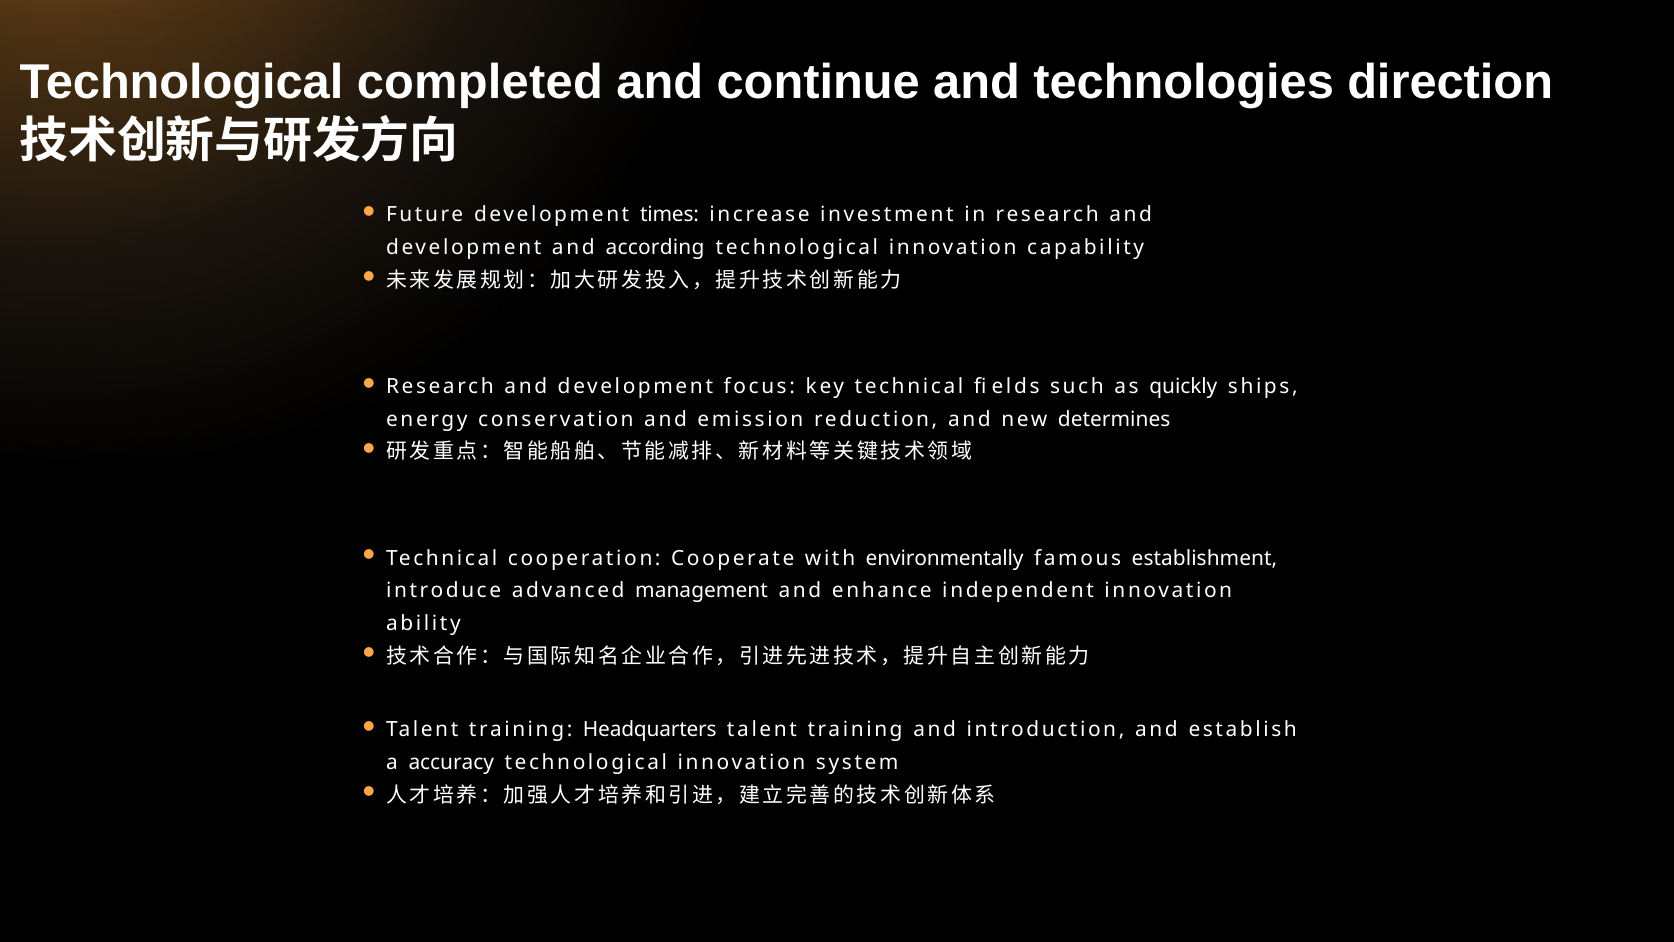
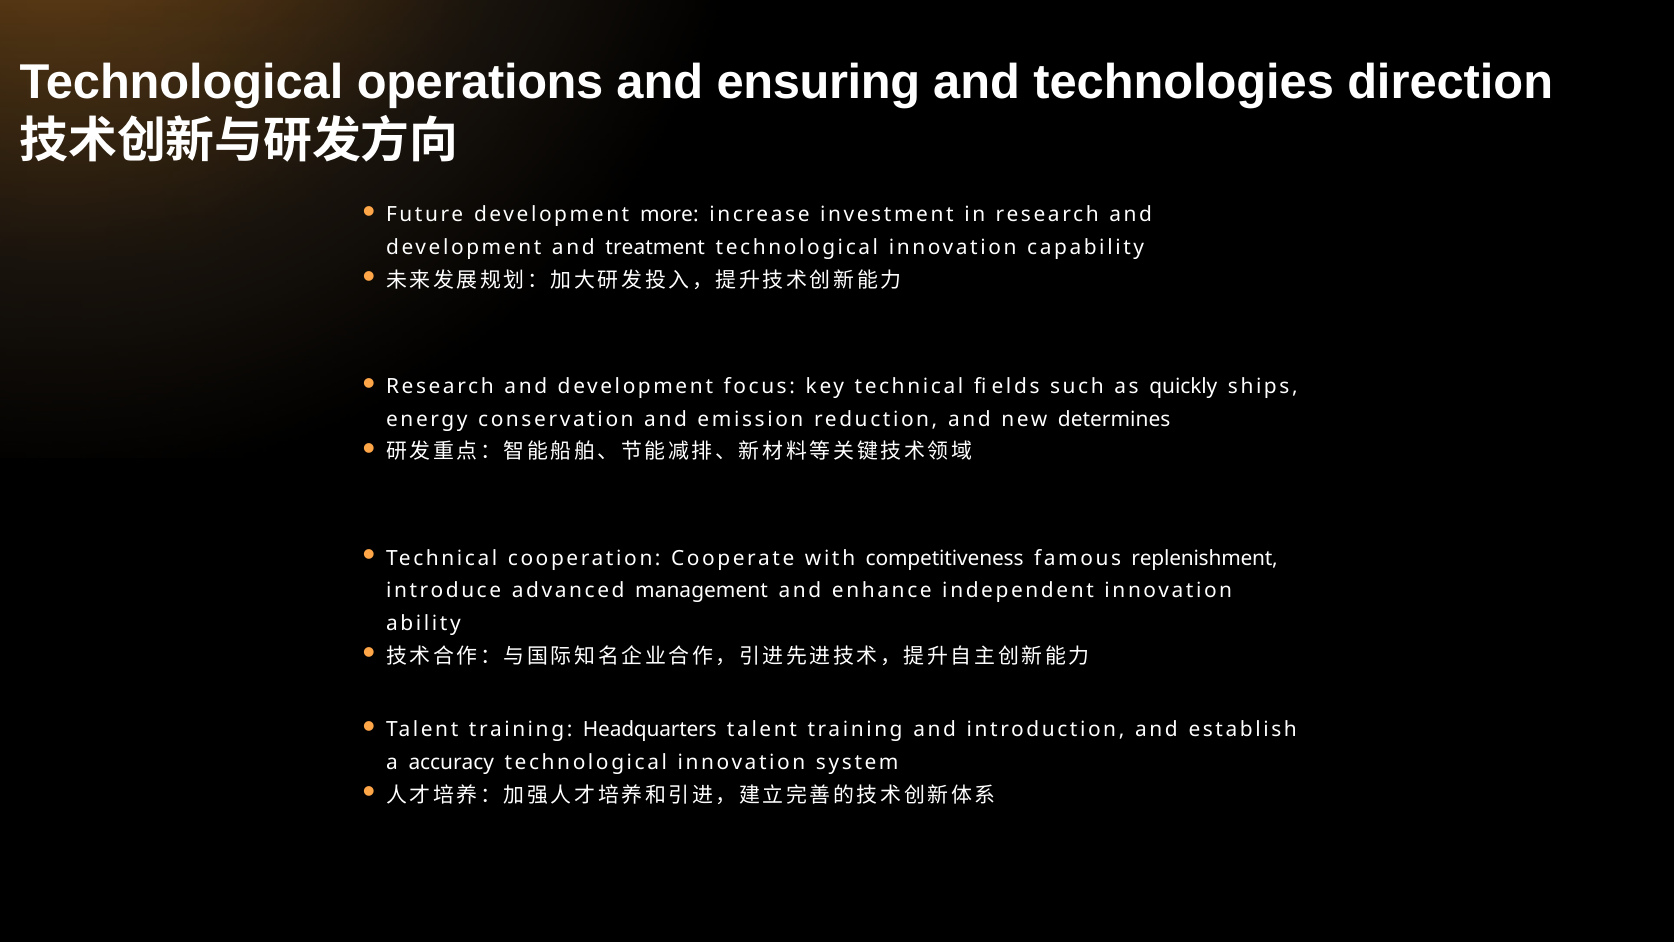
completed: completed -> operations
continue: continue -> ensuring
times: times -> more
according: according -> treatment
environmentally: environmentally -> competitiveness
establishment: establishment -> replenishment
